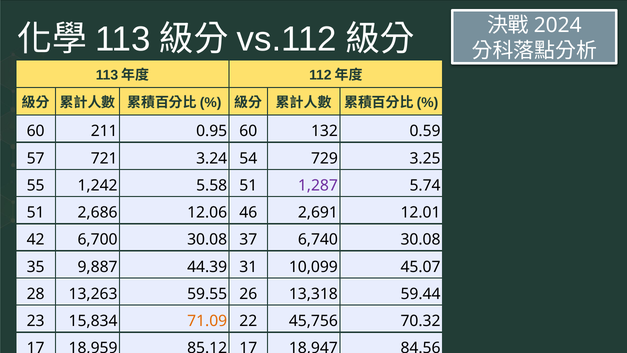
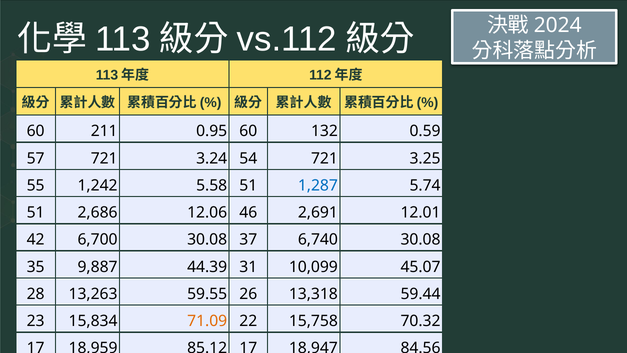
54 729: 729 -> 721
1,287 colour: purple -> blue
45,756: 45,756 -> 15,758
